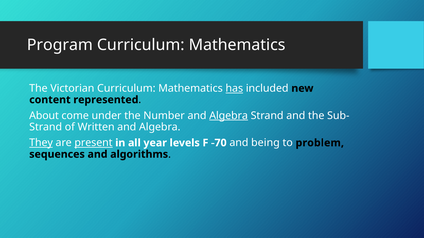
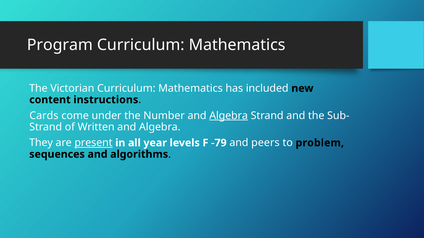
has underline: present -> none
represented: represented -> instructions
About: About -> Cards
They underline: present -> none
-70: -70 -> -79
being: being -> peers
